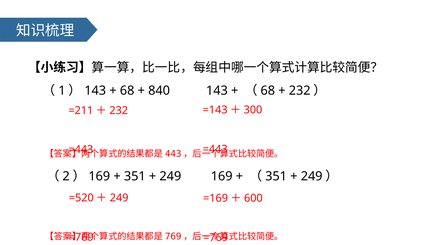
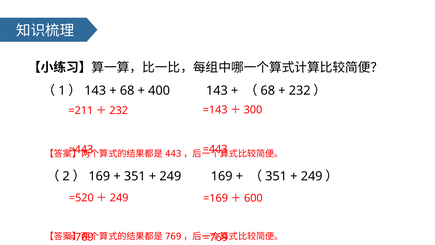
840: 840 -> 400
